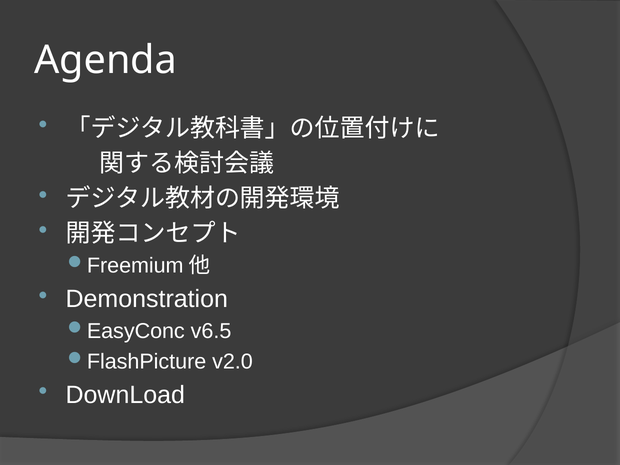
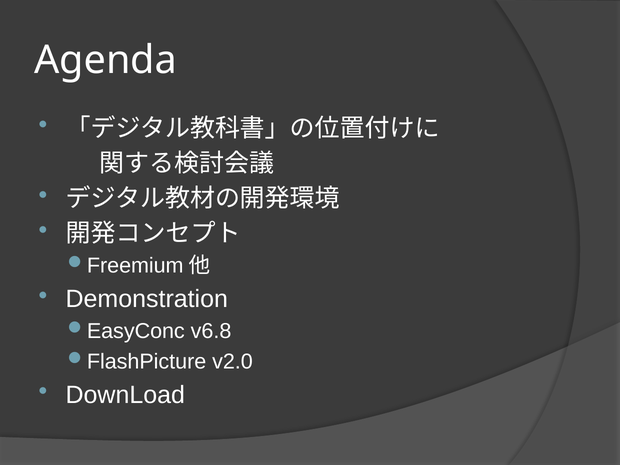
v6.5: v6.5 -> v6.8
